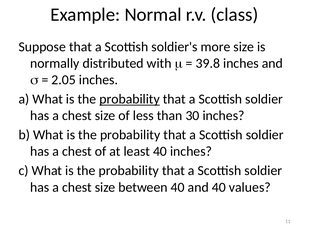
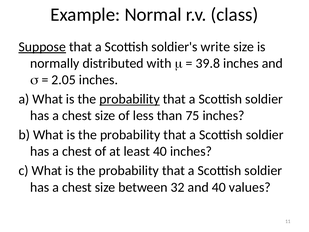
Suppose underline: none -> present
more: more -> write
30: 30 -> 75
between 40: 40 -> 32
